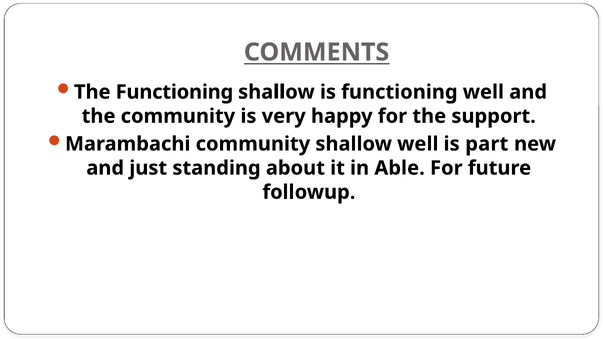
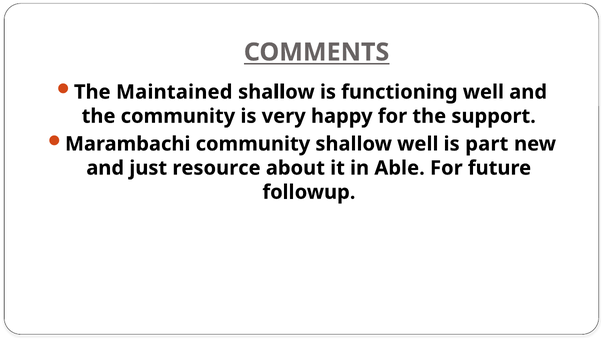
The Functioning: Functioning -> Maintained
standing: standing -> resource
